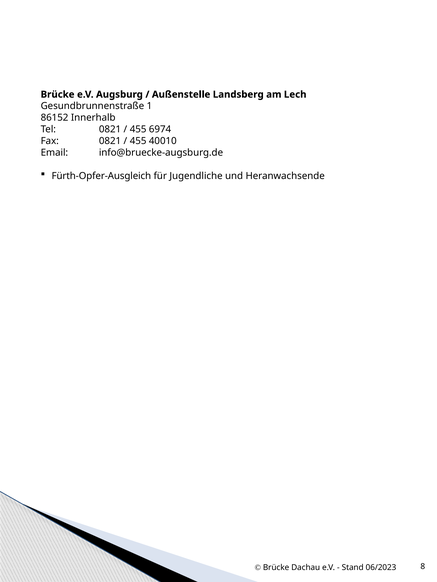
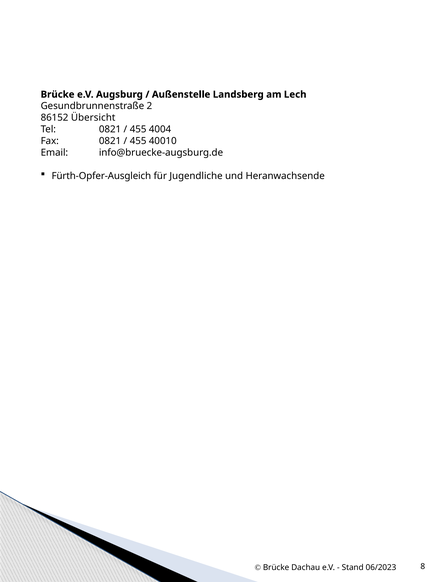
1: 1 -> 2
Innerhalb: Innerhalb -> Übersicht
6974: 6974 -> 4004
